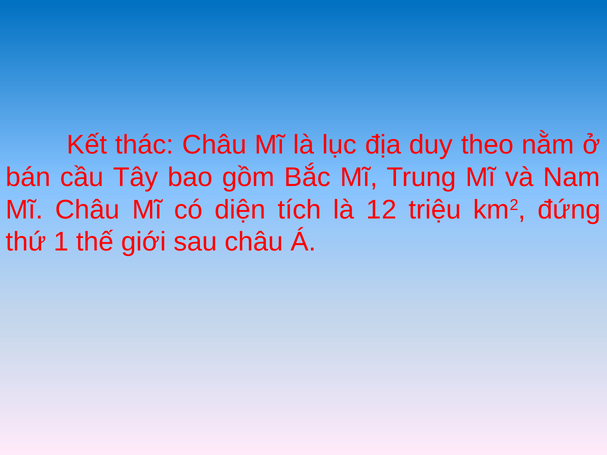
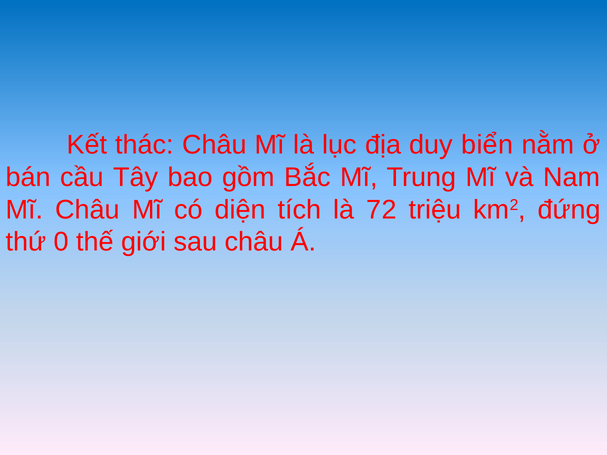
theo: theo -> biển
12: 12 -> 72
1: 1 -> 0
